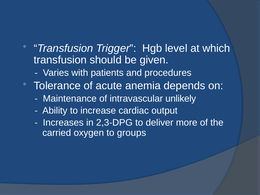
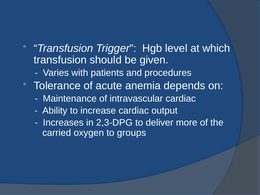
intravascular unlikely: unlikely -> cardiac
